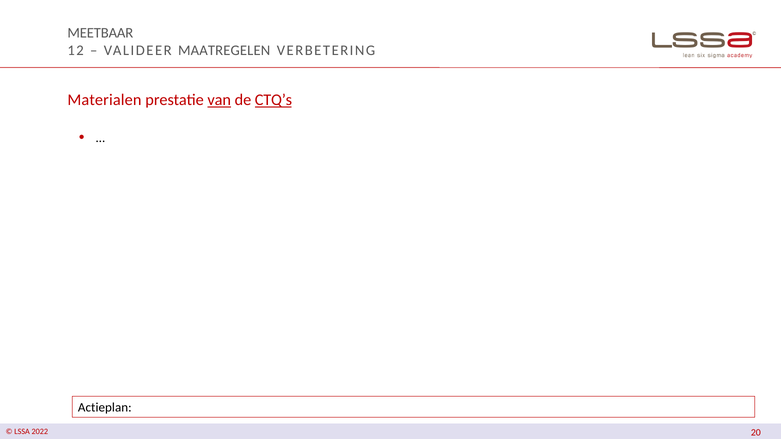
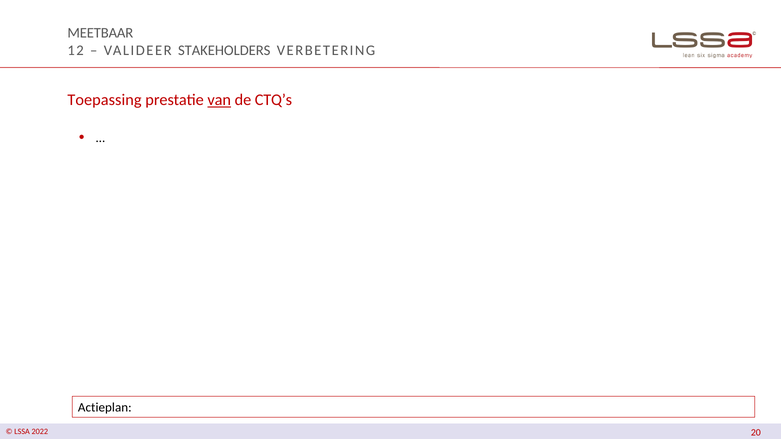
MAATREGELEN: MAATREGELEN -> STAKEHOLDERS
Materialen: Materialen -> Toepassing
CTQ’s underline: present -> none
